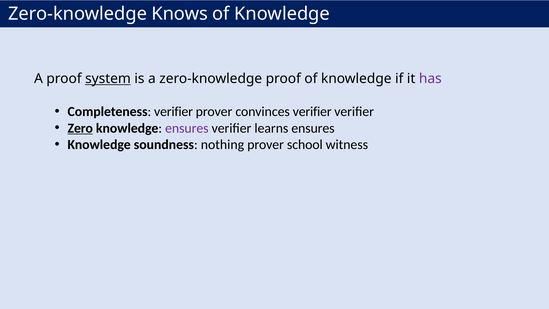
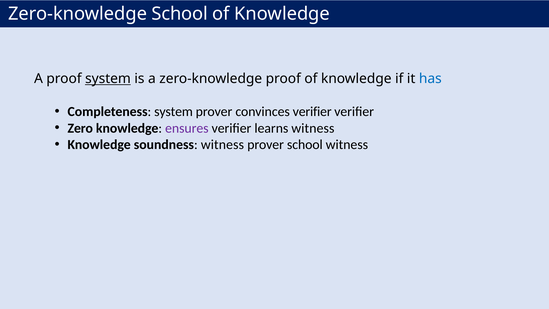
Zero-knowledge Knows: Knows -> School
has colour: purple -> blue
Completeness verifier: verifier -> system
Zero underline: present -> none
learns ensures: ensures -> witness
soundness nothing: nothing -> witness
